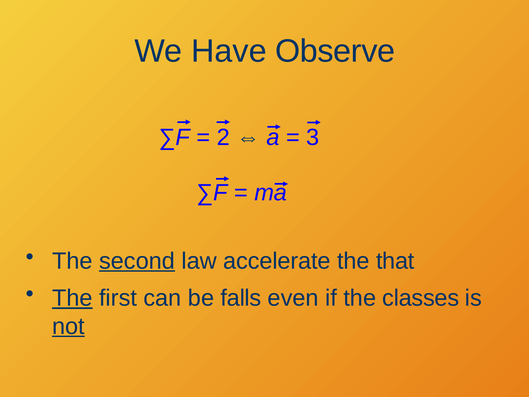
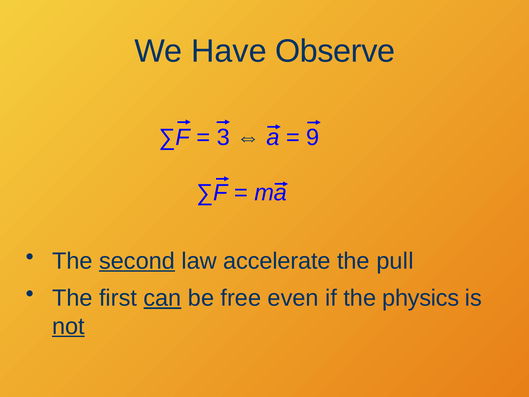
2: 2 -> 3
3: 3 -> 9
that: that -> pull
The at (72, 298) underline: present -> none
can underline: none -> present
falls: falls -> free
classes: classes -> physics
